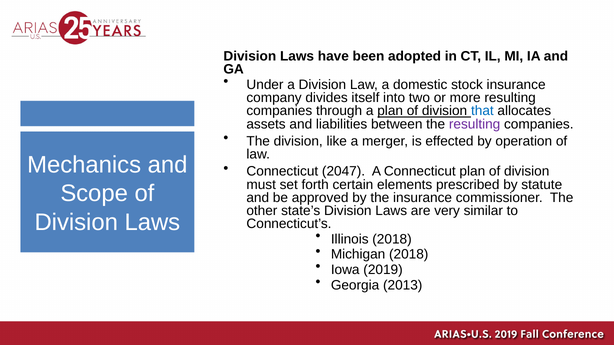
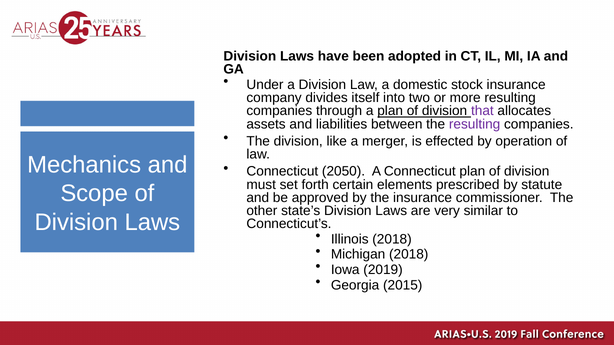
that colour: blue -> purple
2047: 2047 -> 2050
2013: 2013 -> 2015
